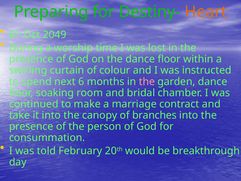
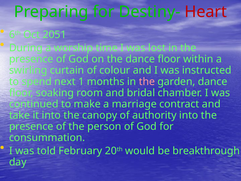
Heart colour: orange -> red
2049: 2049 -> 2051
6: 6 -> 1
branches: branches -> authority
